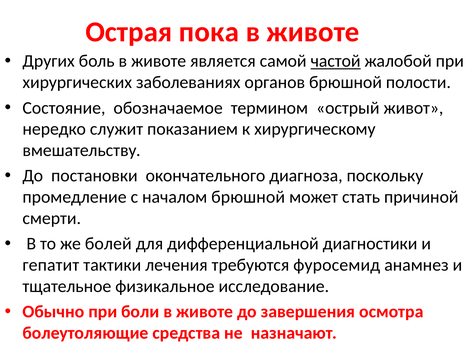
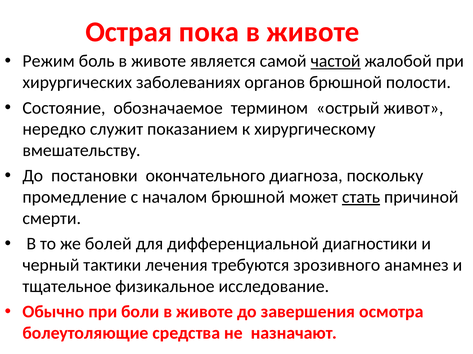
Других: Других -> Режим
стать underline: none -> present
гепатит: гепатит -> черный
фуросемид: фуросемид -> зрозивного
